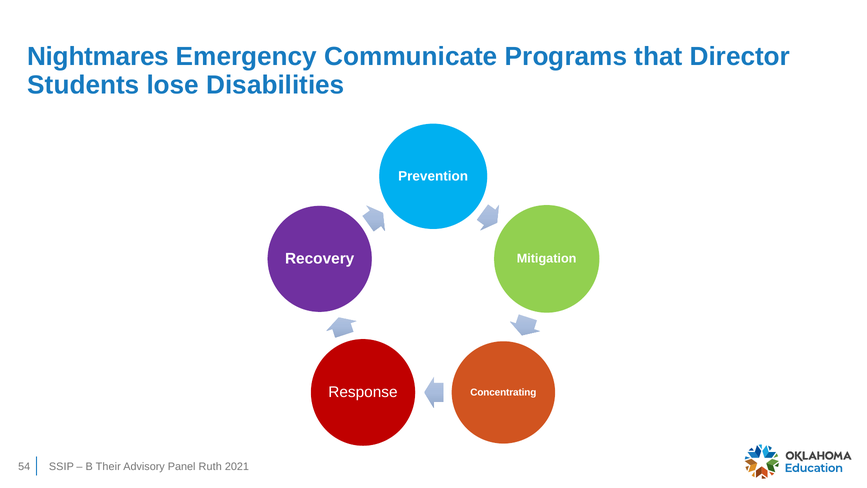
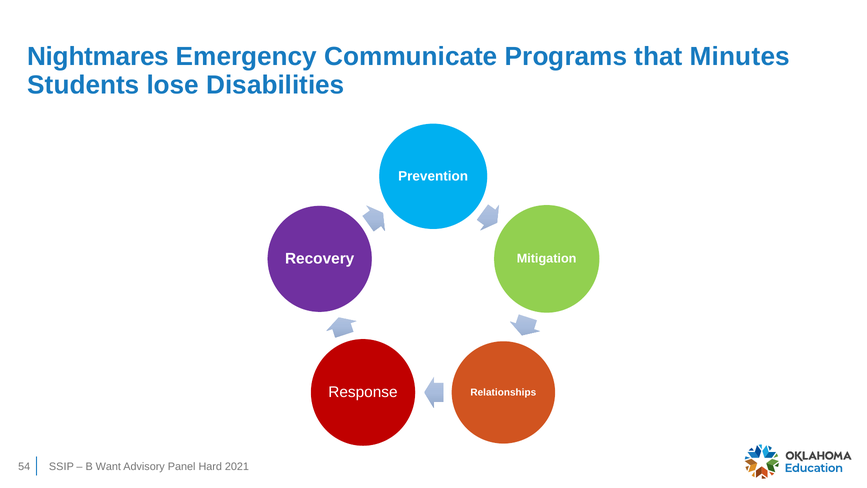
Director: Director -> Minutes
Concentrating: Concentrating -> Relationships
Their: Their -> Want
Ruth: Ruth -> Hard
